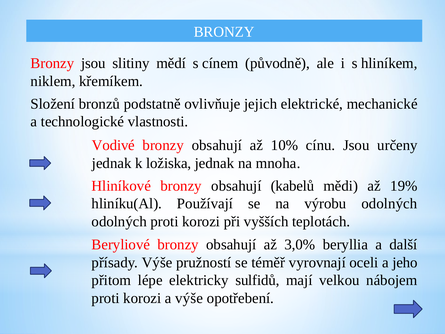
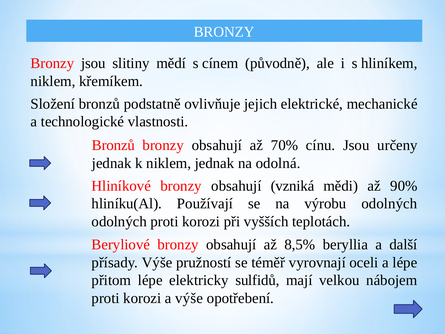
Vodivé at (113, 145): Vodivé -> Bronzů
10%: 10% -> 70%
k ložiska: ložiska -> niklem
mnoha: mnoha -> odolná
kabelů: kabelů -> vzniká
19%: 19% -> 90%
3,0%: 3,0% -> 8,5%
a jeho: jeho -> lépe
